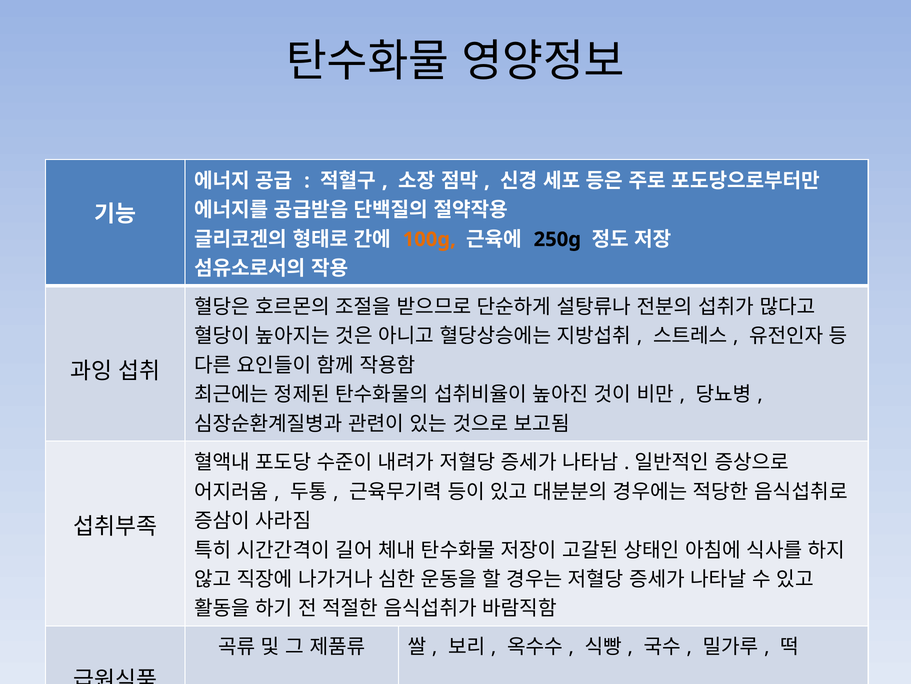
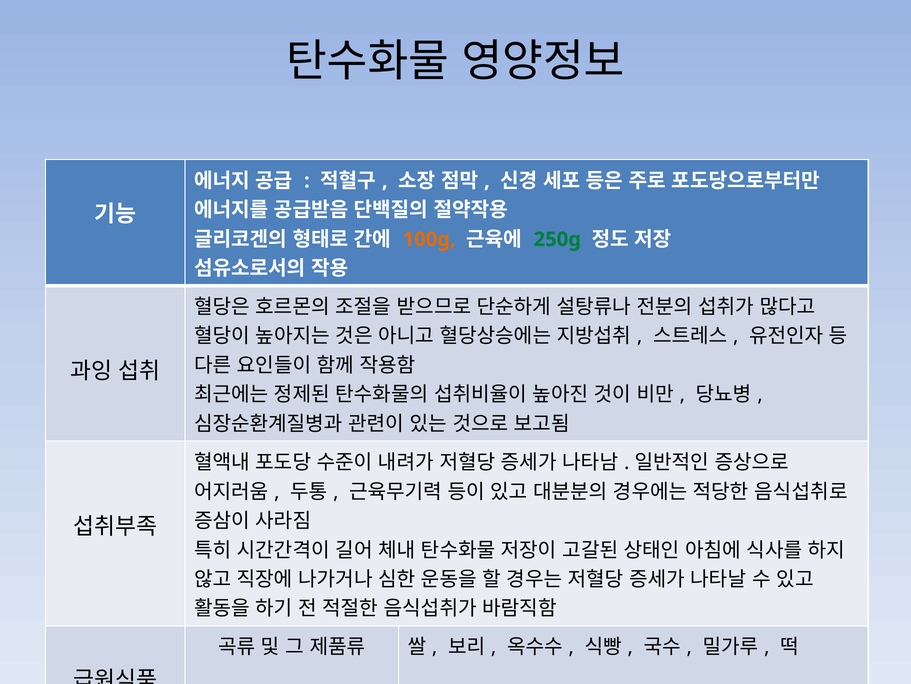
250g colour: black -> green
